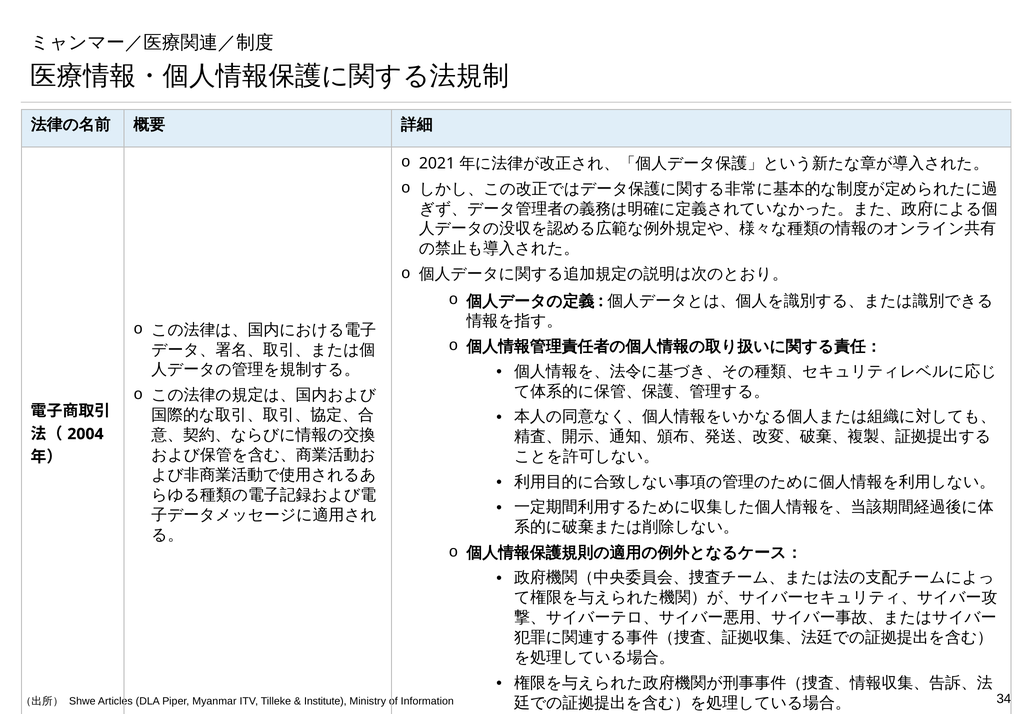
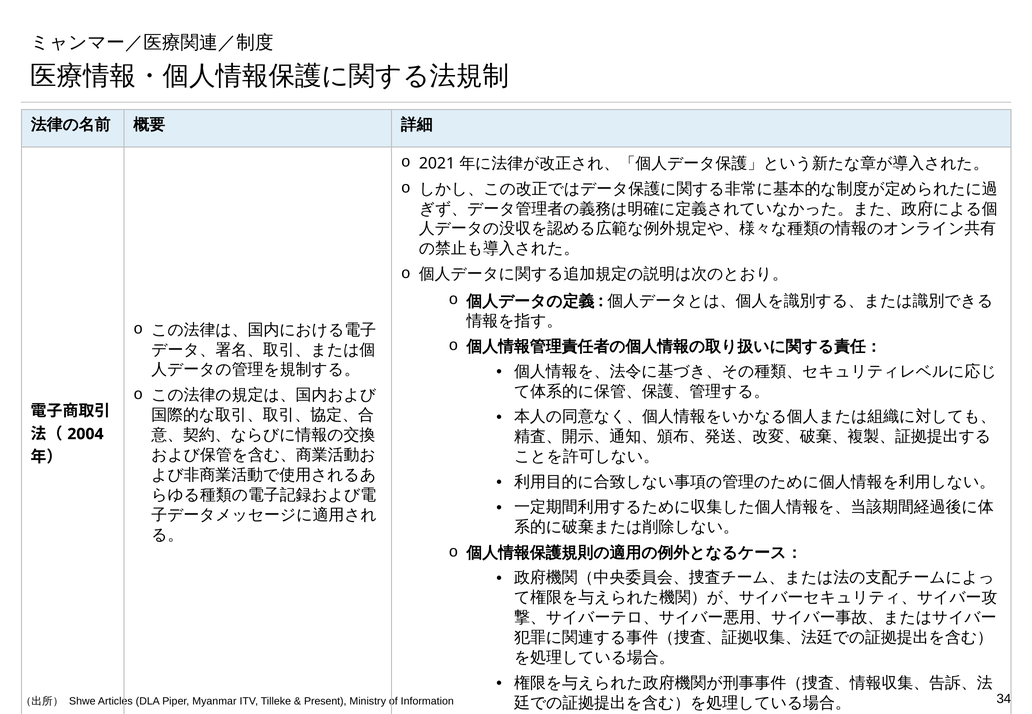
Institute: Institute -> Present
